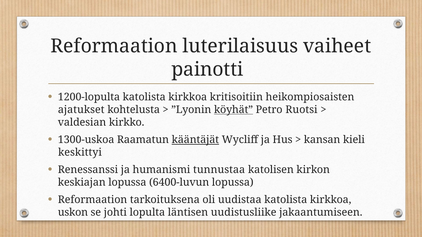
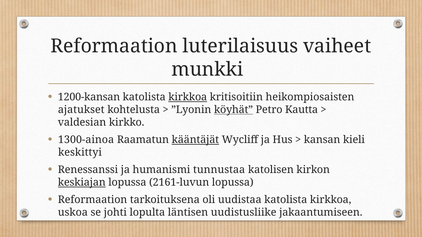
painotti: painotti -> munkki
1200-lopulta: 1200-lopulta -> 1200-kansan
kirkkoa at (188, 97) underline: none -> present
Ruotsi: Ruotsi -> Kautta
1300-uskoa: 1300-uskoa -> 1300-ainoa
keskiajan underline: none -> present
6400-luvun: 6400-luvun -> 2161-luvun
uskon: uskon -> uskoa
